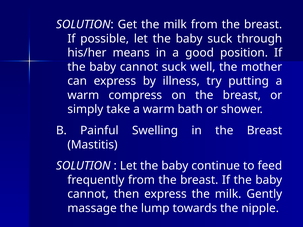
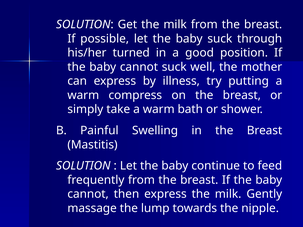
means: means -> turned
